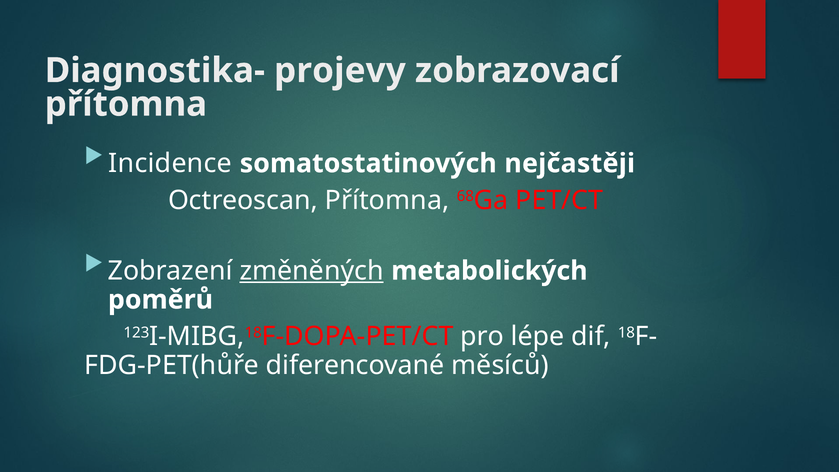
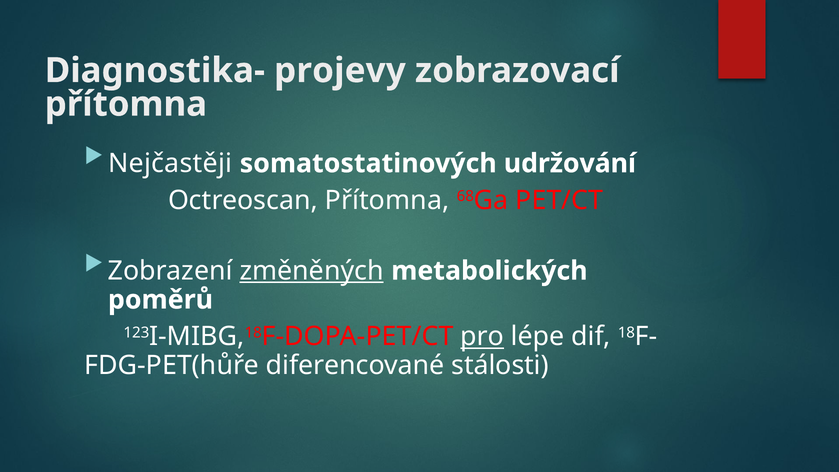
Incidence: Incidence -> Nejčastěji
nejčastěji: nejčastěji -> udržování
pro underline: none -> present
měsíců: měsíců -> stálosti
